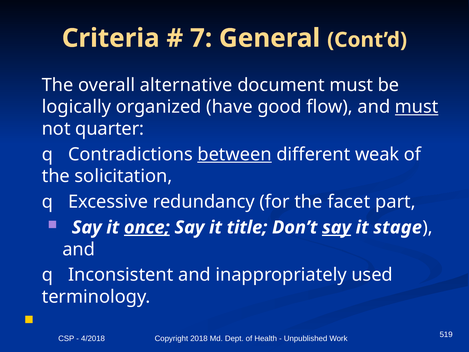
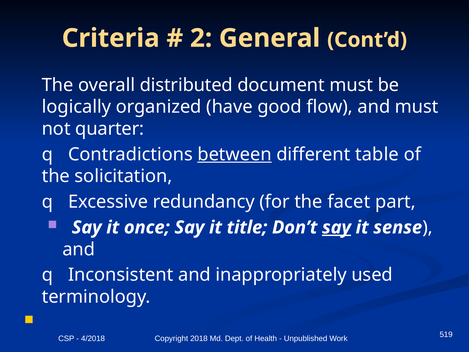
7: 7 -> 2
alternative: alternative -> distributed
must at (417, 107) underline: present -> none
weak: weak -> table
once underline: present -> none
stage: stage -> sense
